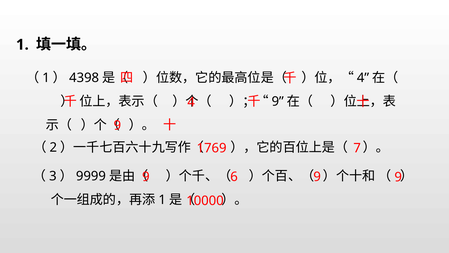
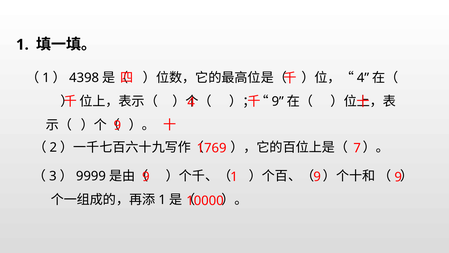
6 at (234, 177): 6 -> 1
